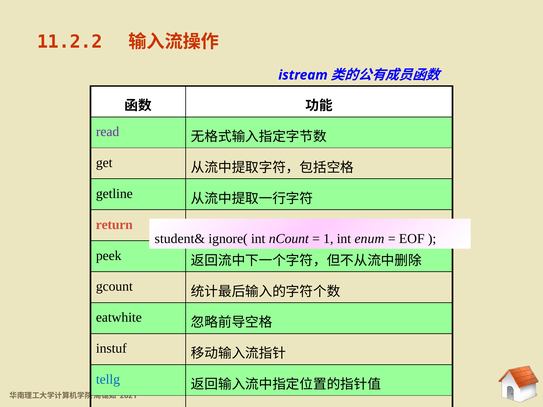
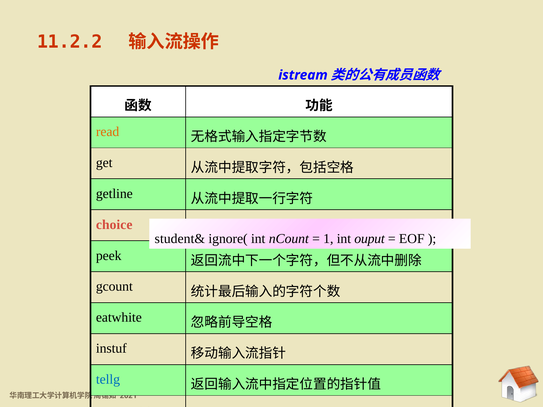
read colour: purple -> orange
return: return -> choice
enum: enum -> ouput
